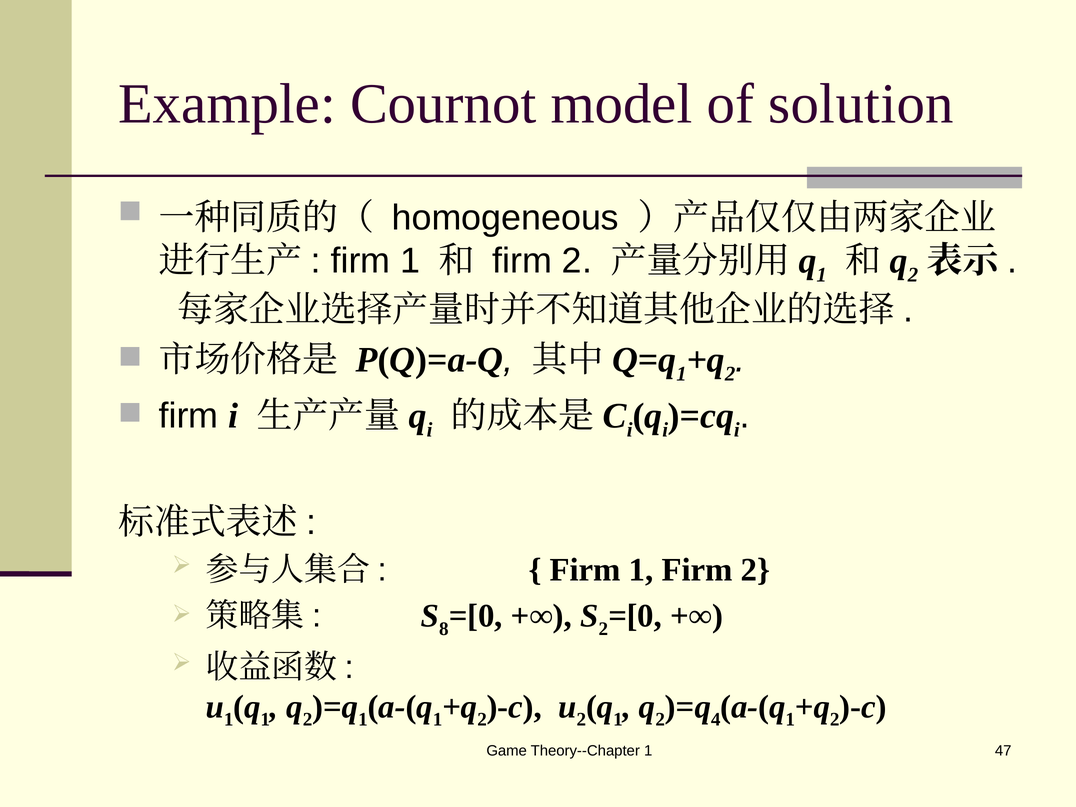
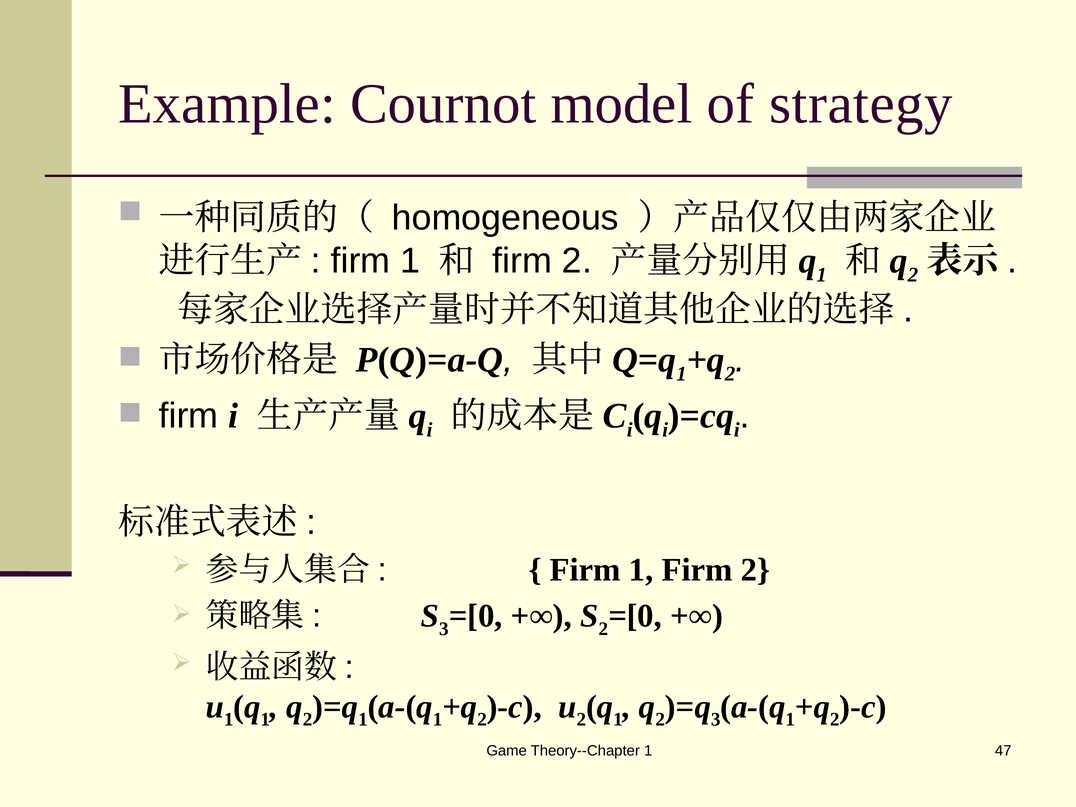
solution: solution -> strategy
8 at (444, 629): 8 -> 3
4 at (716, 720): 4 -> 3
